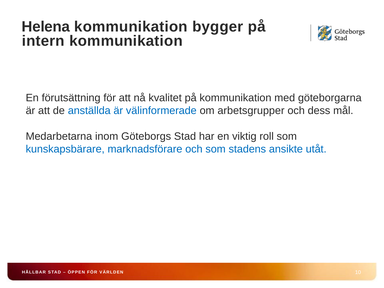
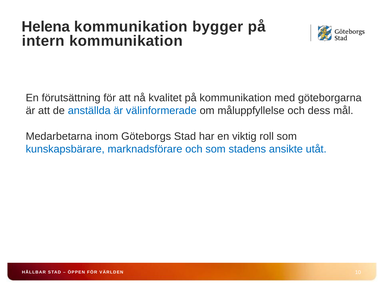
arbetsgrupper: arbetsgrupper -> måluppfyllelse
